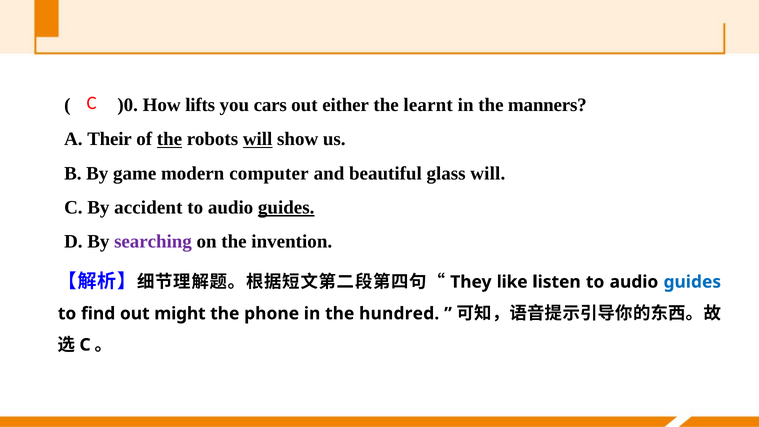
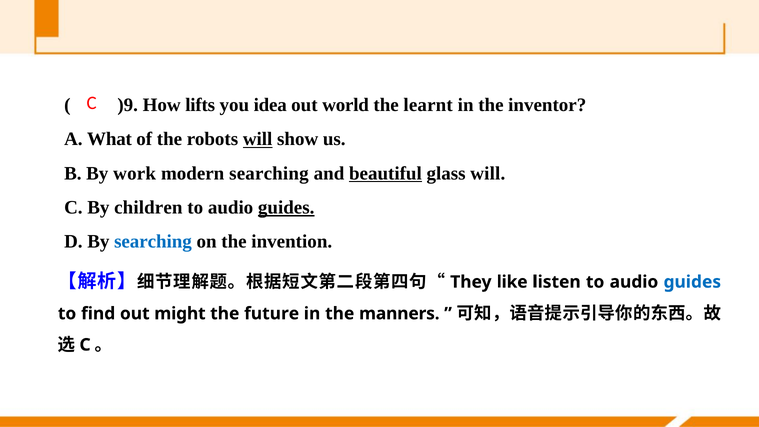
)0: )0 -> )9
cars: cars -> idea
either: either -> world
manners: manners -> inventor
Their: Their -> What
the at (169, 139) underline: present -> none
game: game -> work
modern computer: computer -> searching
beautiful underline: none -> present
accident: accident -> children
searching at (153, 242) colour: purple -> blue
phone: phone -> future
hundred: hundred -> manners
